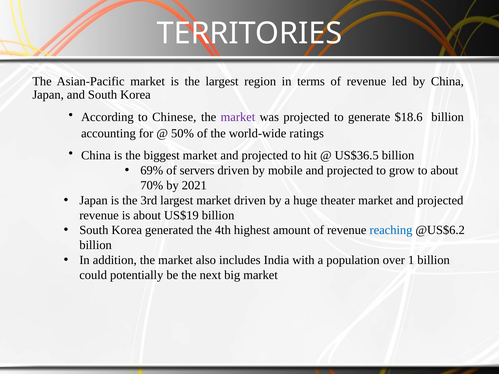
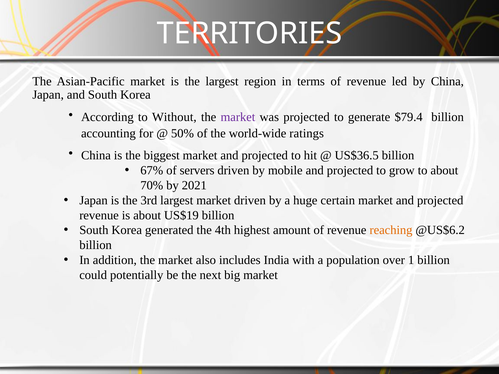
Chinese: Chinese -> Without
$18.6: $18.6 -> $79.4
69%: 69% -> 67%
theater: theater -> certain
reaching colour: blue -> orange
